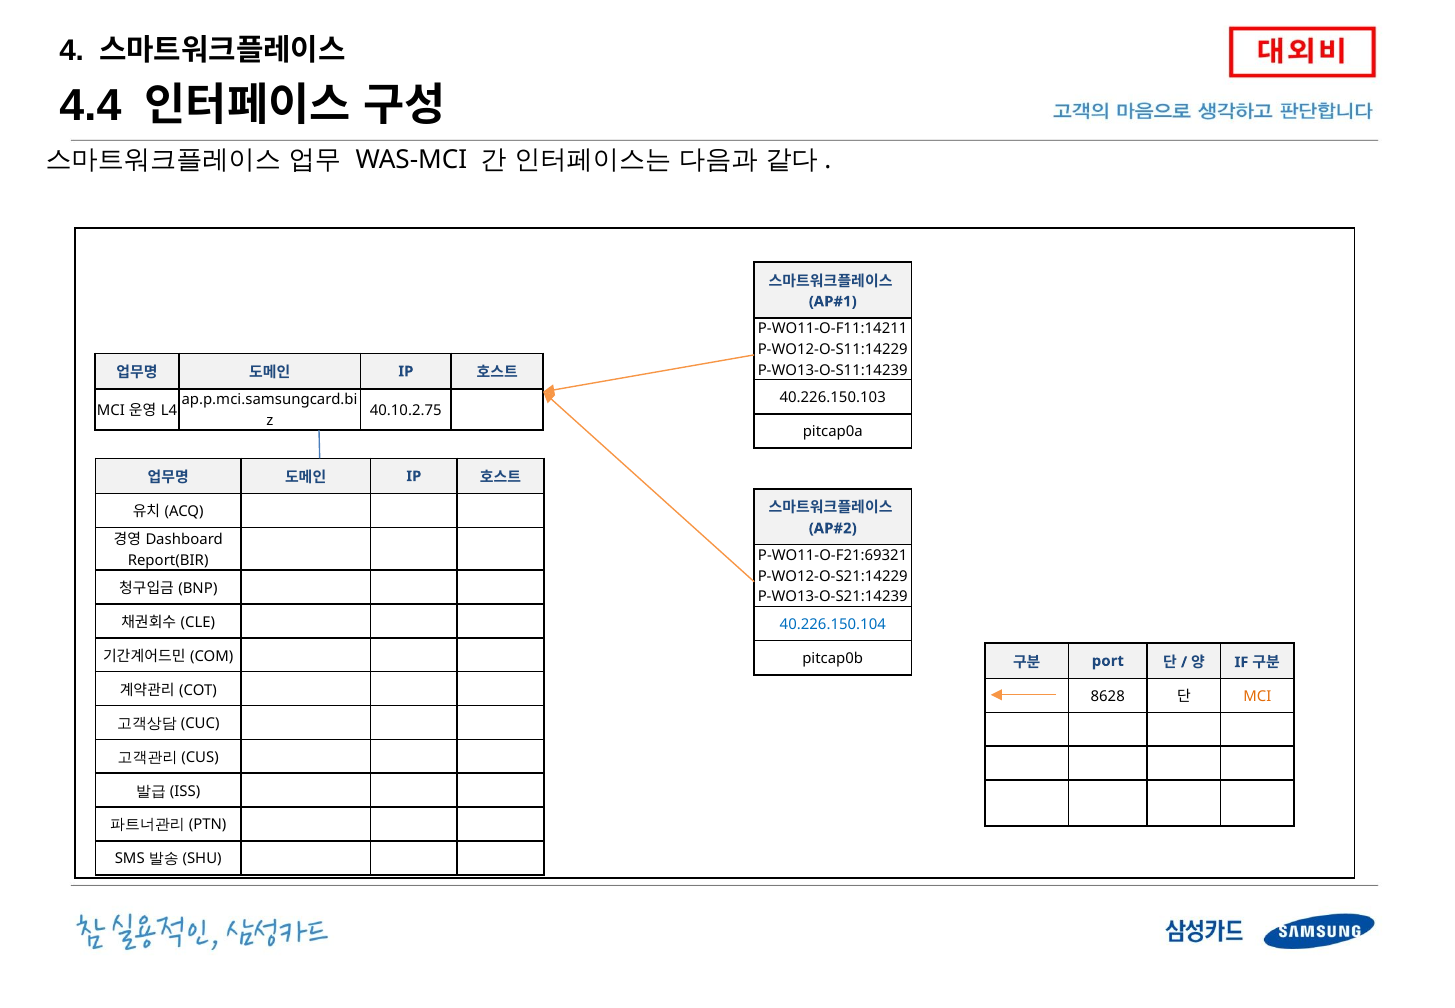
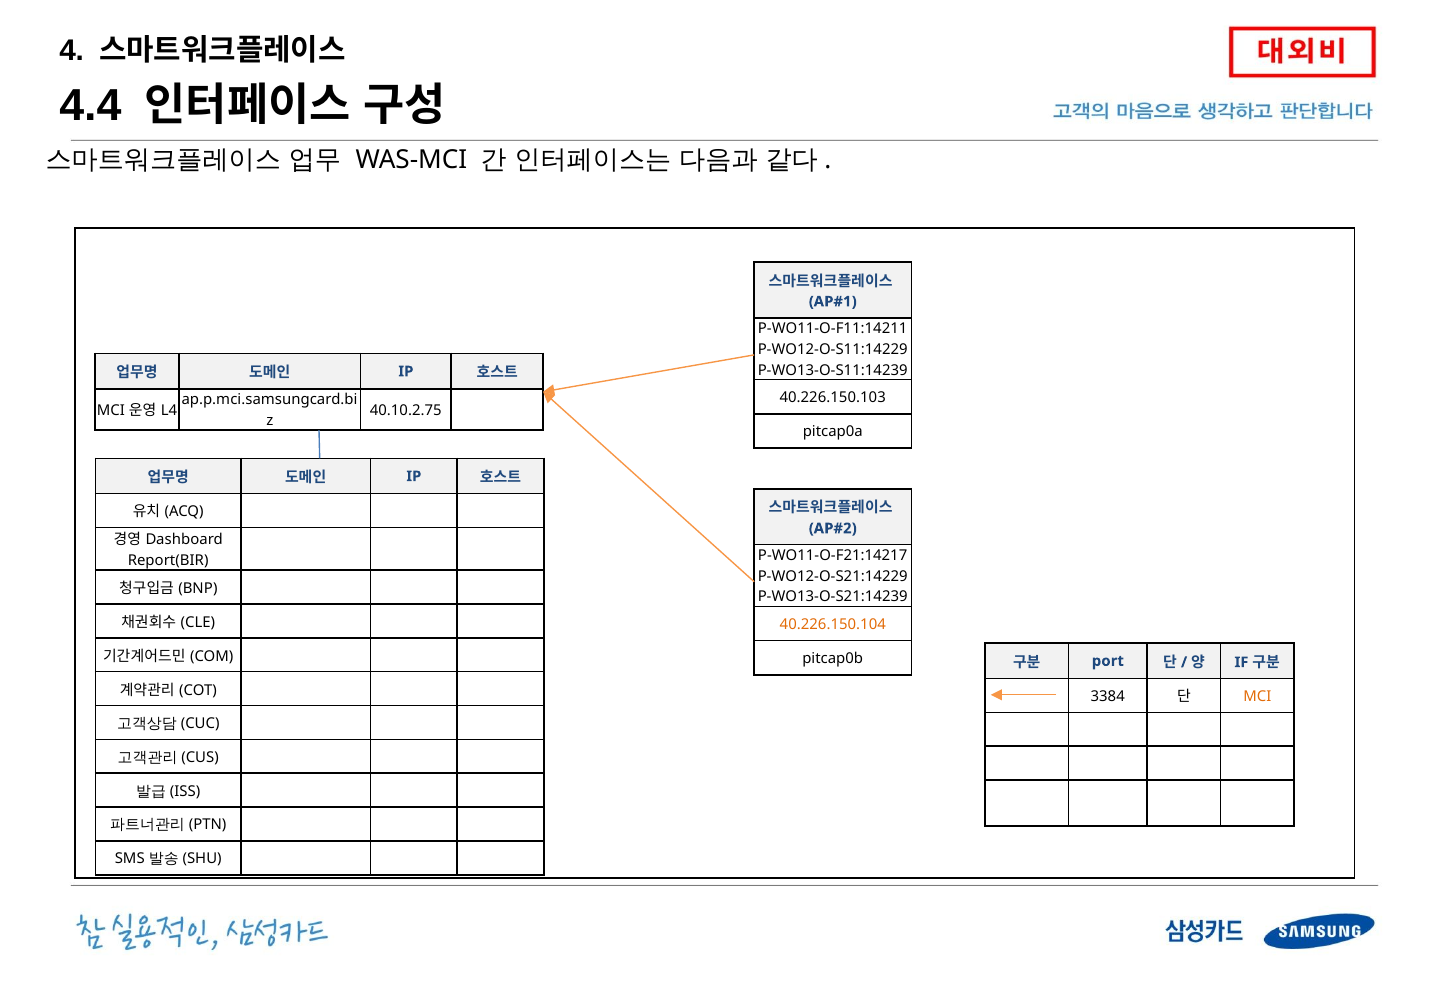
P-WO11-O-F21:69321: P-WO11-O-F21:69321 -> P-WO11-O-F21:14217
40.226.150.104 colour: blue -> orange
8628: 8628 -> 3384
